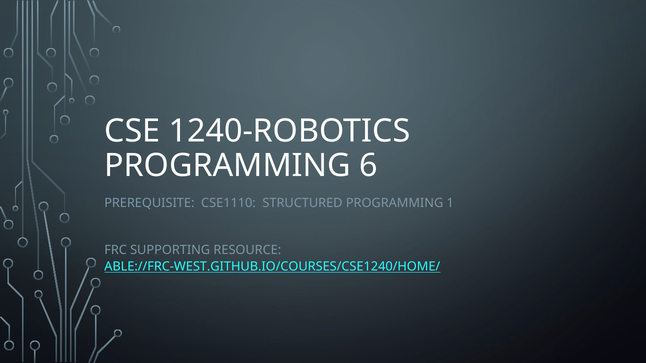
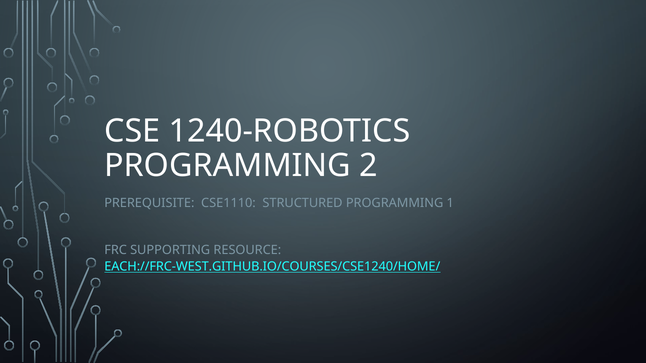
6: 6 -> 2
ABLE://FRC-WEST.GITHUB.IO/COURSES/CSE1240/HOME/: ABLE://FRC-WEST.GITHUB.IO/COURSES/CSE1240/HOME/ -> EACH://FRC-WEST.GITHUB.IO/COURSES/CSE1240/HOME/
